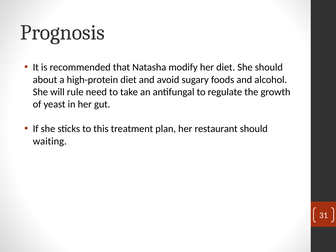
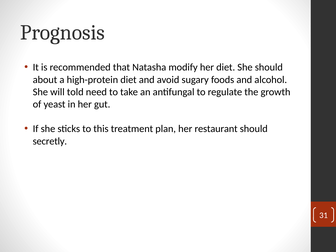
rule: rule -> told
waiting: waiting -> secretly
